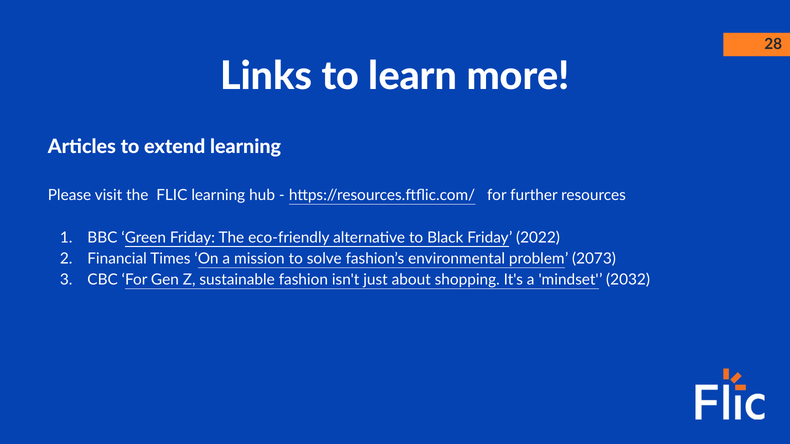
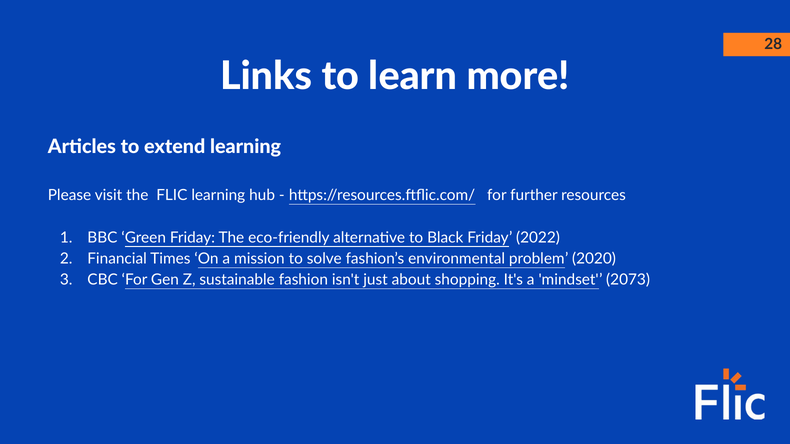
2073: 2073 -> 2020
2032: 2032 -> 2073
